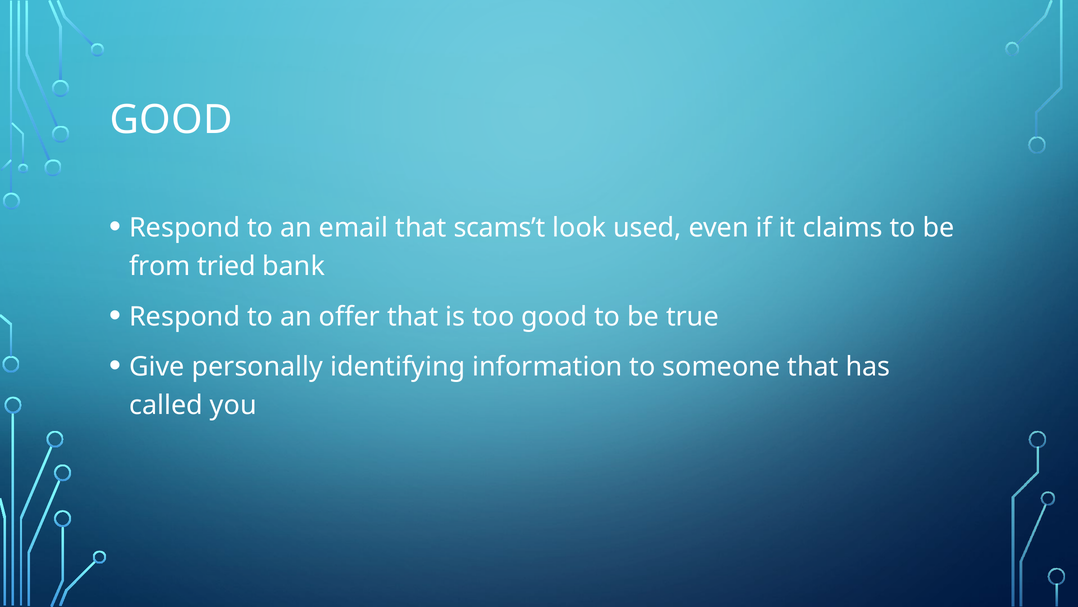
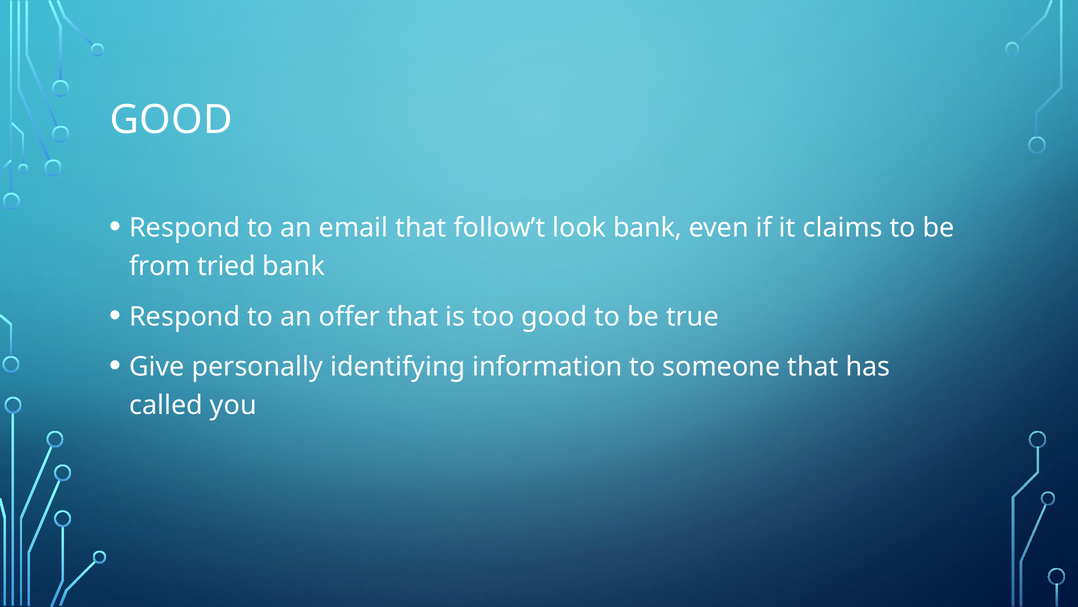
scams’t: scams’t -> follow’t
look used: used -> bank
